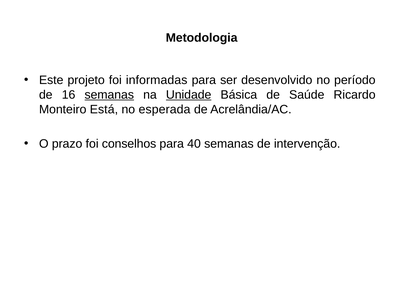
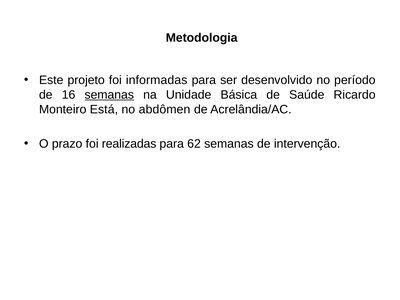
Unidade underline: present -> none
esperada: esperada -> abdômen
conselhos: conselhos -> realizadas
40: 40 -> 62
